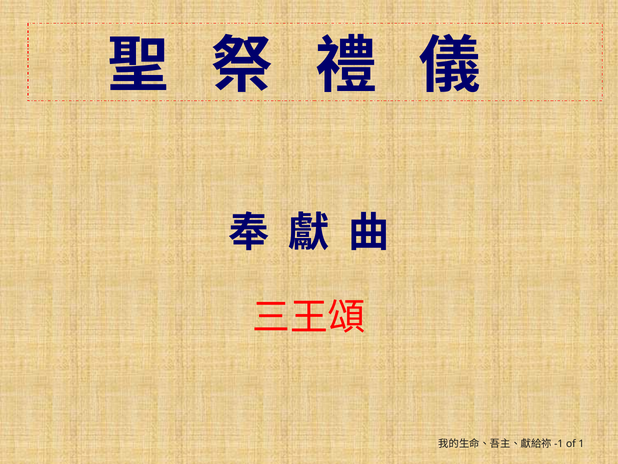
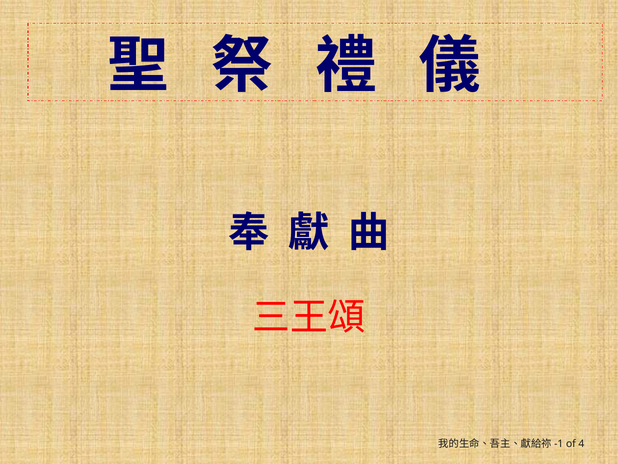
1: 1 -> 4
